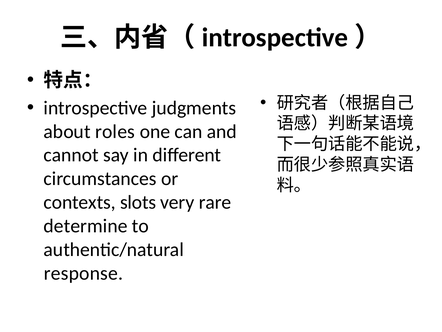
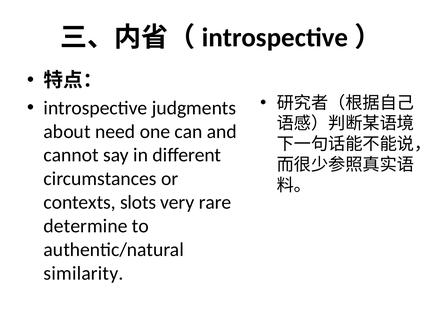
roles: roles -> need
response: response -> similarity
